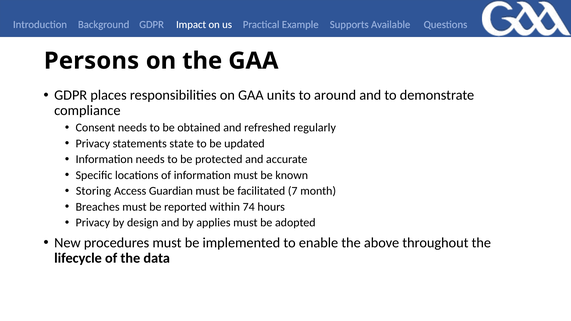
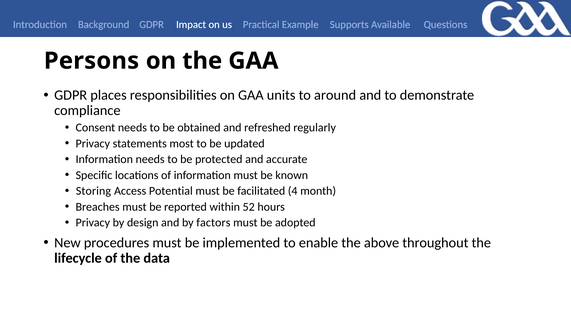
state: state -> most
Guardian: Guardian -> Potential
7: 7 -> 4
74: 74 -> 52
applies: applies -> factors
